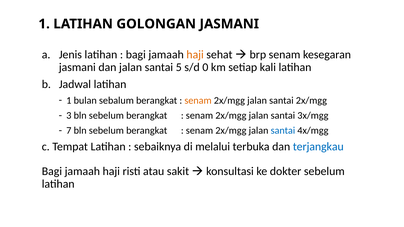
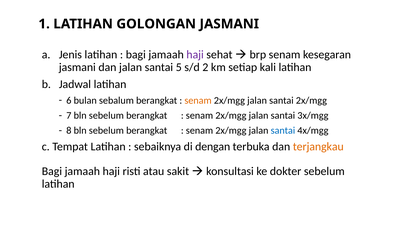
haji at (195, 55) colour: orange -> purple
0: 0 -> 2
1 at (69, 100): 1 -> 6
3: 3 -> 7
7: 7 -> 8
melalui: melalui -> dengan
terjangkau colour: blue -> orange
